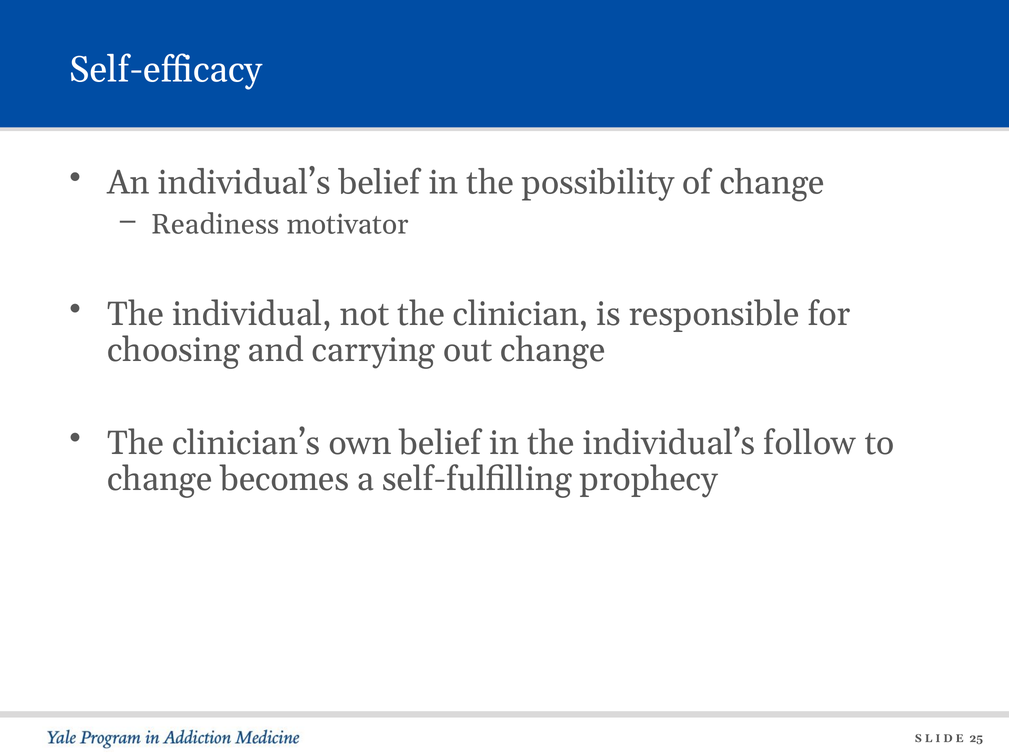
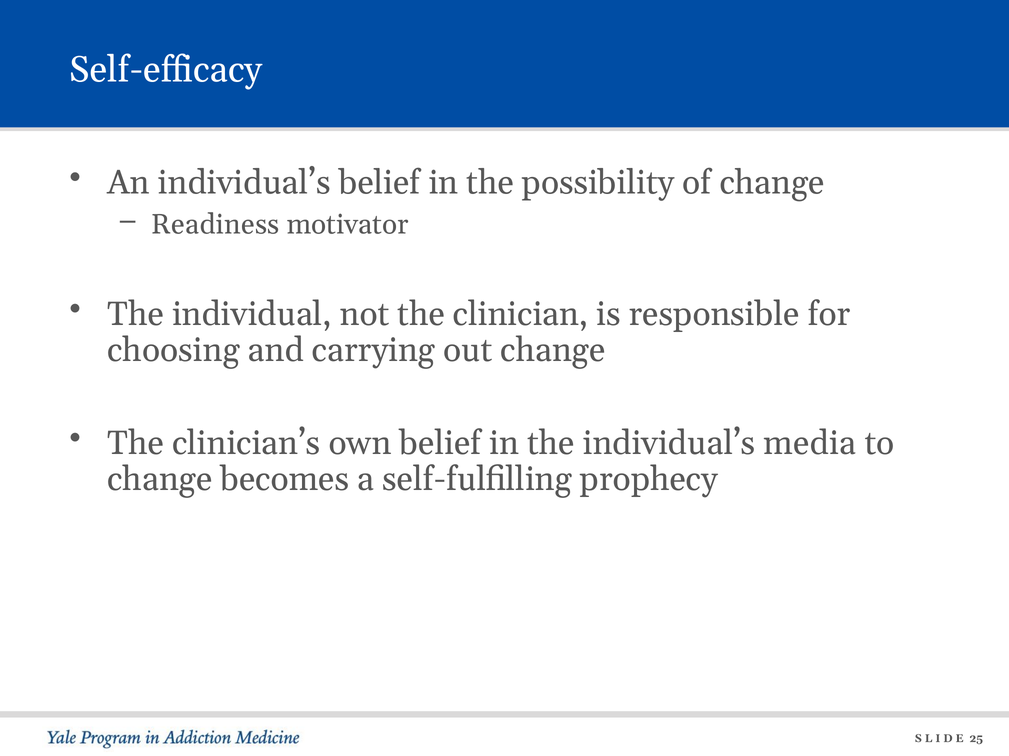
follow: follow -> media
